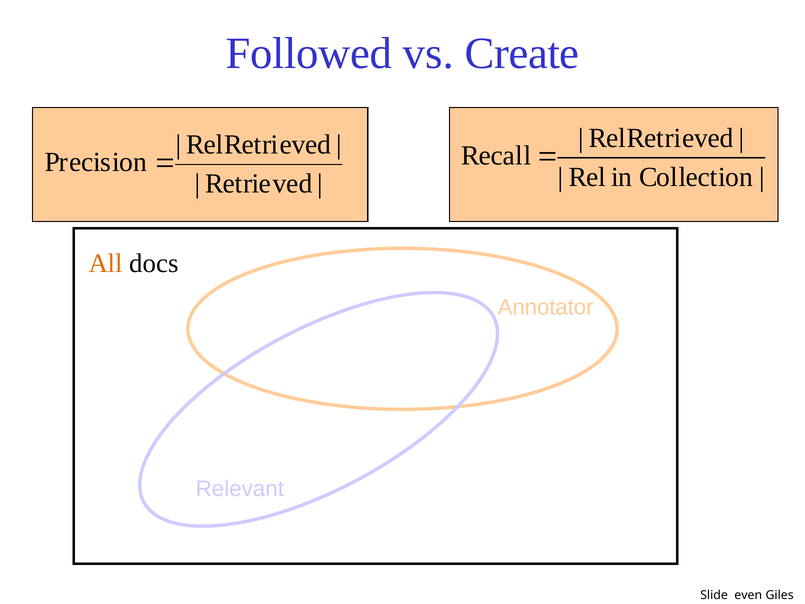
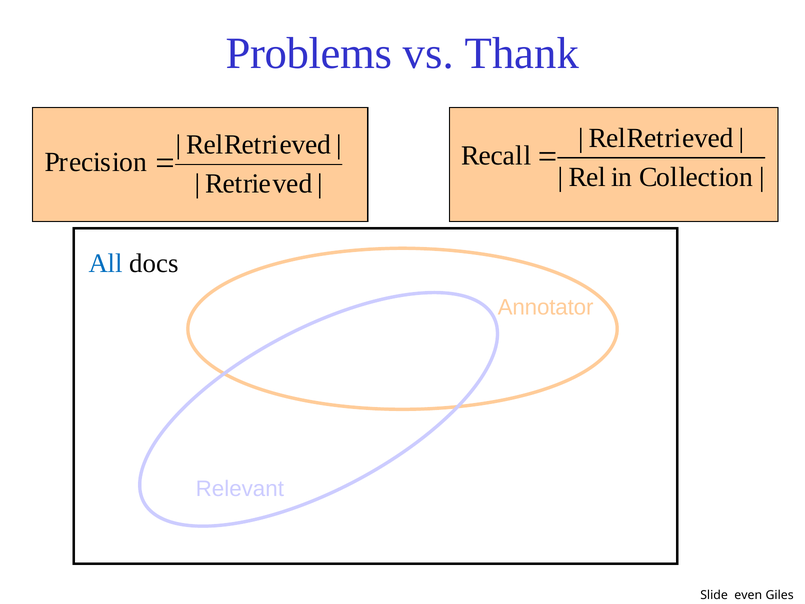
Followed: Followed -> Problems
Create: Create -> Thank
All colour: orange -> blue
